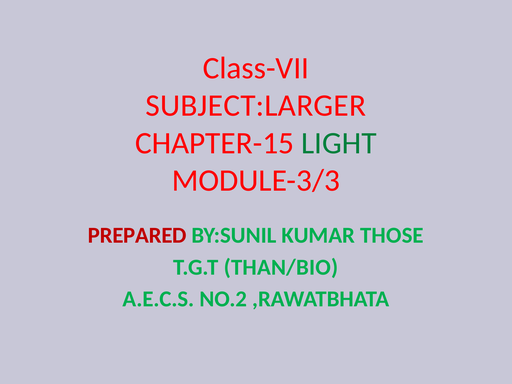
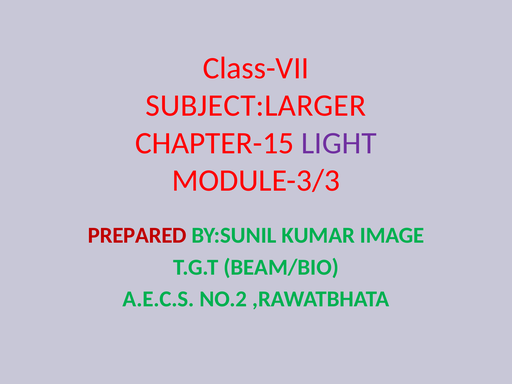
LIGHT colour: green -> purple
THOSE: THOSE -> IMAGE
THAN/BIO: THAN/BIO -> BEAM/BIO
